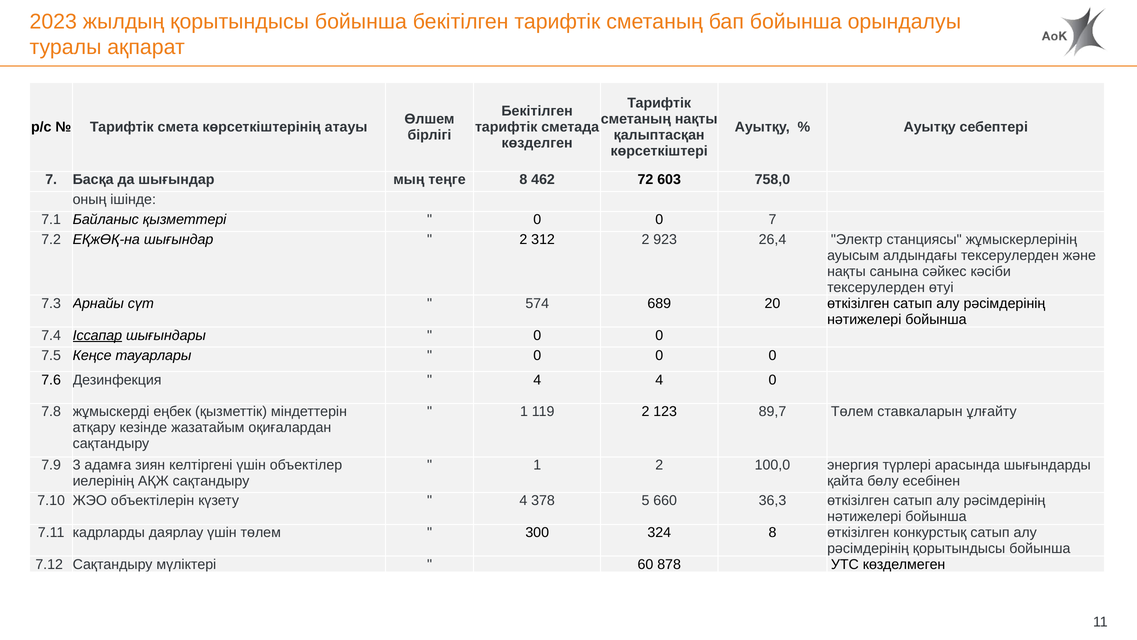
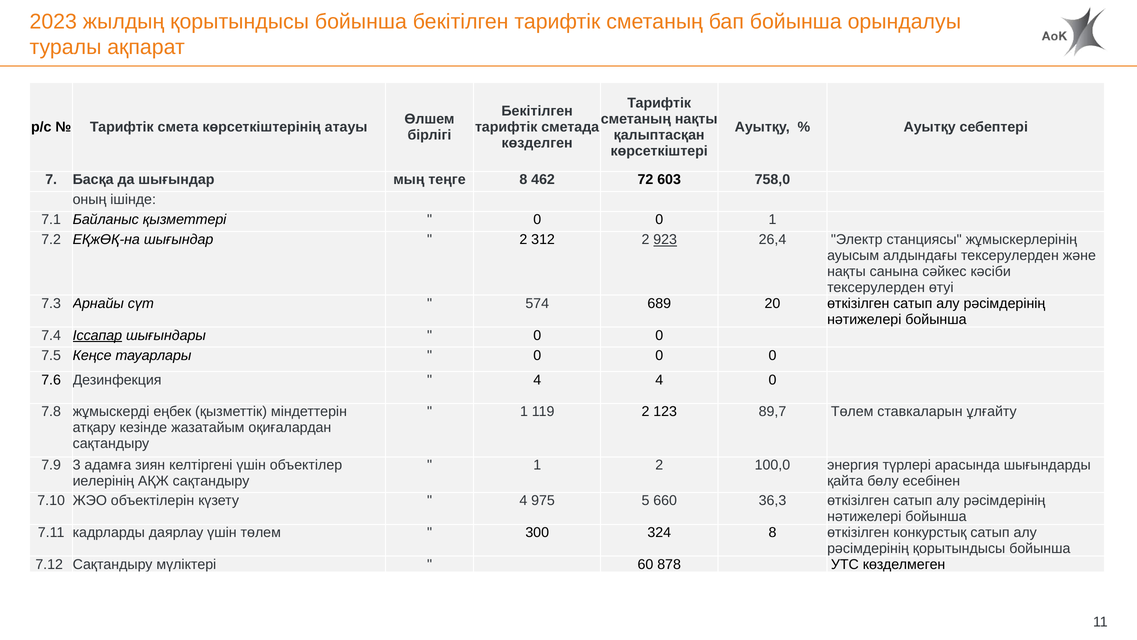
0 7: 7 -> 1
923 underline: none -> present
378: 378 -> 975
